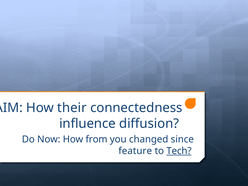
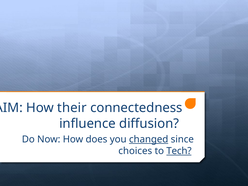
from: from -> does
changed underline: none -> present
feature: feature -> choices
